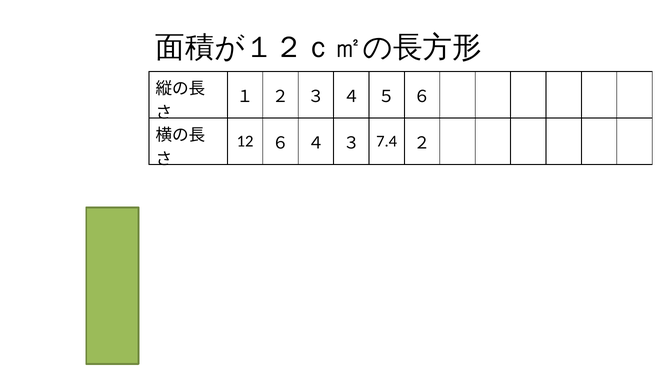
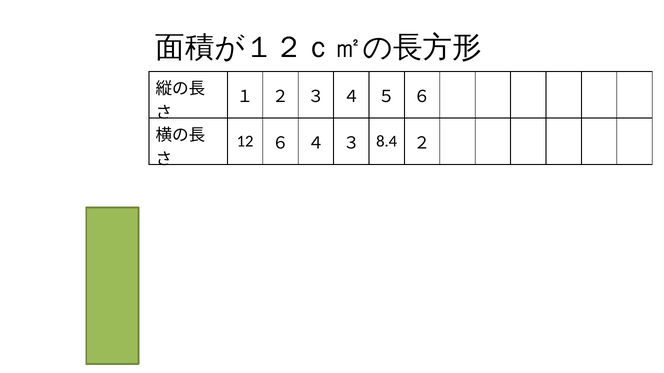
7.4: 7.4 -> 8.4
